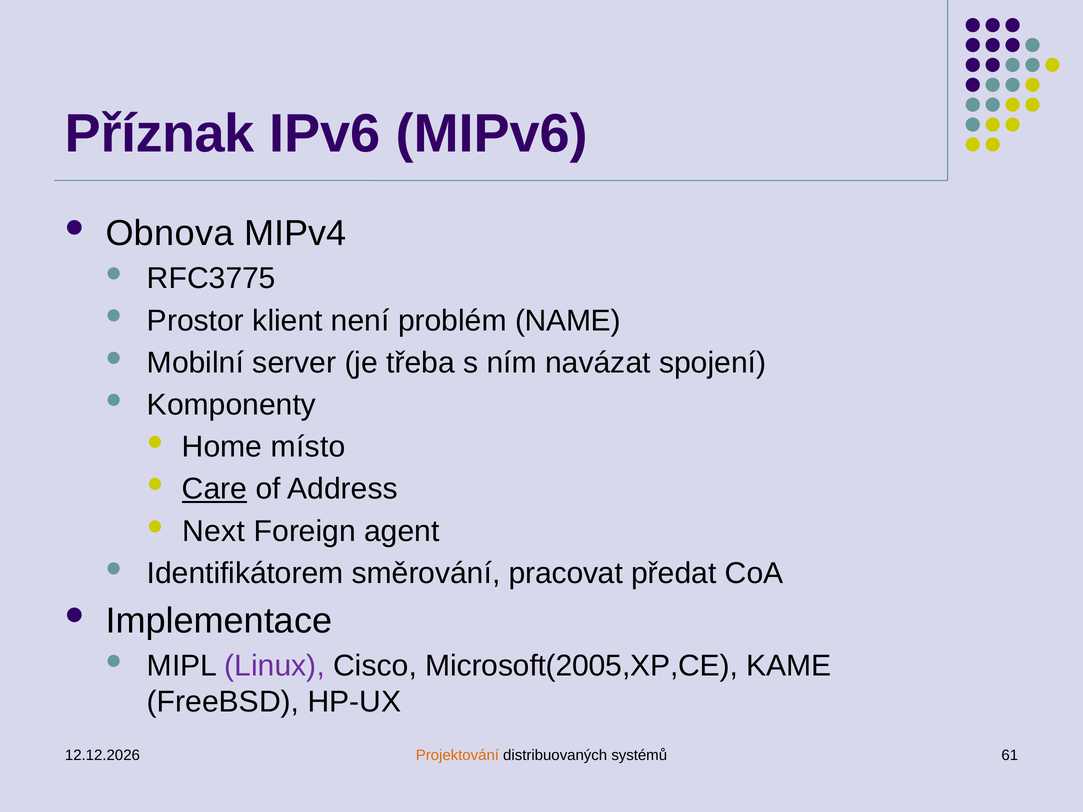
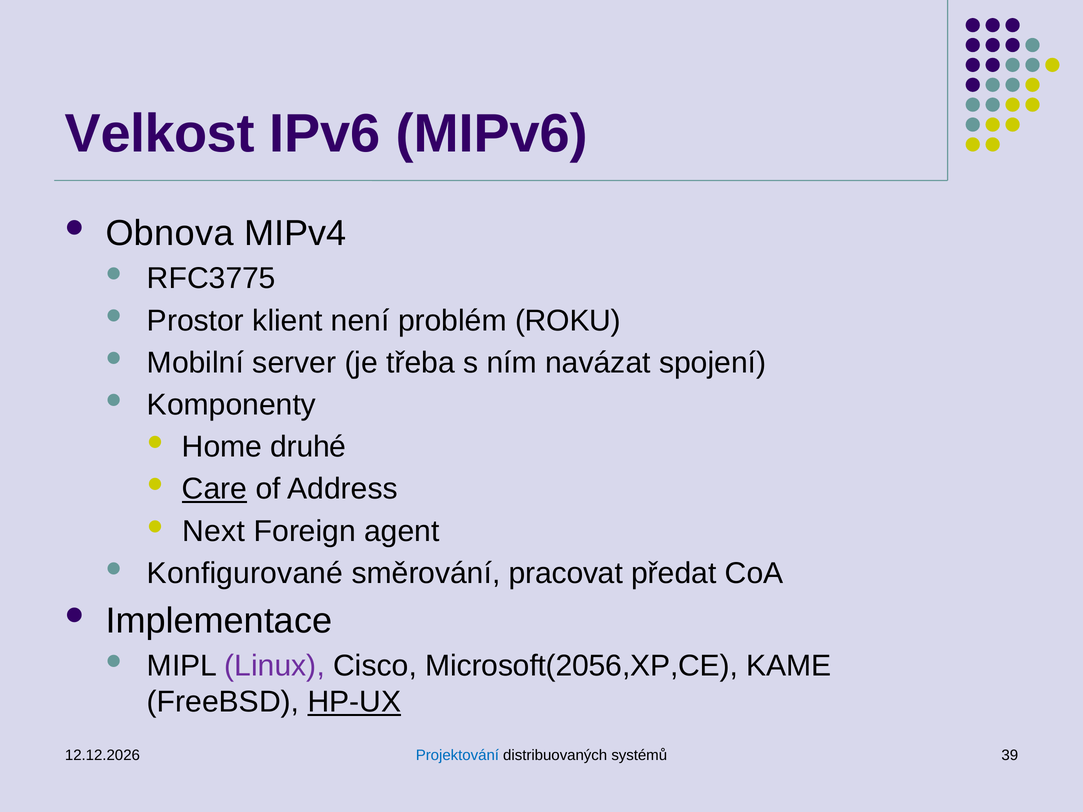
Příznak: Příznak -> Velkost
NAME: NAME -> ROKU
místo: místo -> druhé
Identifikátorem: Identifikátorem -> Konfigurované
Microsoft(2005,XP,CE: Microsoft(2005,XP,CE -> Microsoft(2056,XP,CE
HP-UX underline: none -> present
Projektování colour: orange -> blue
61: 61 -> 39
